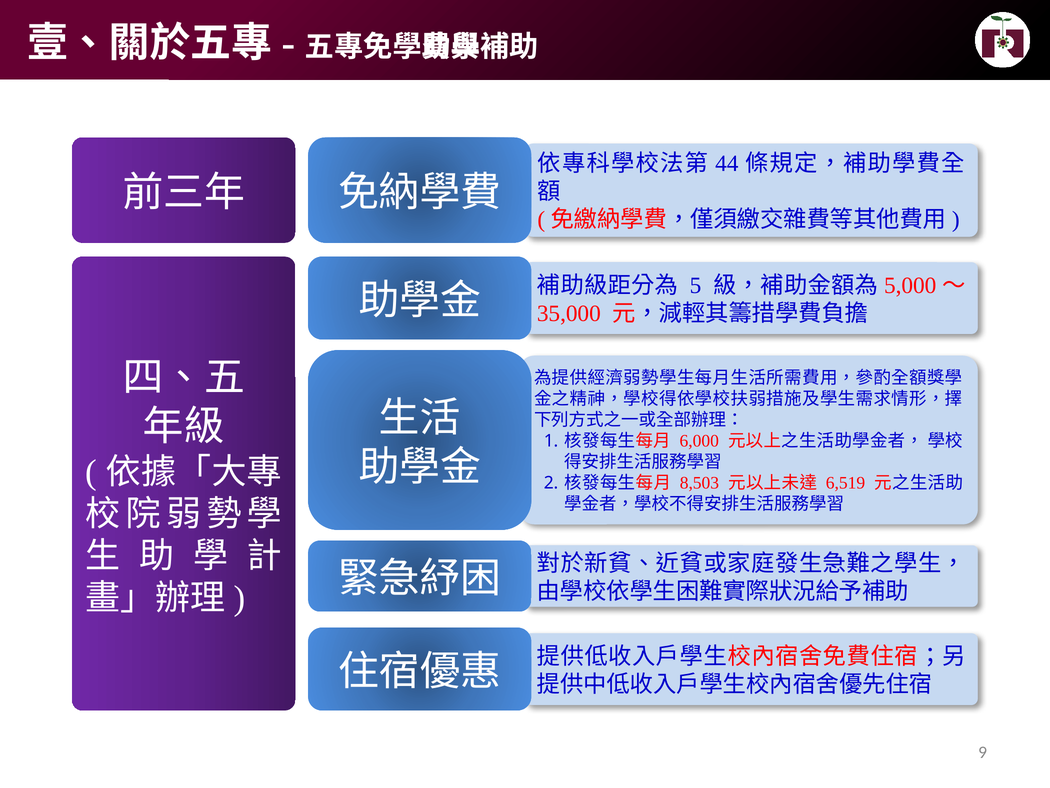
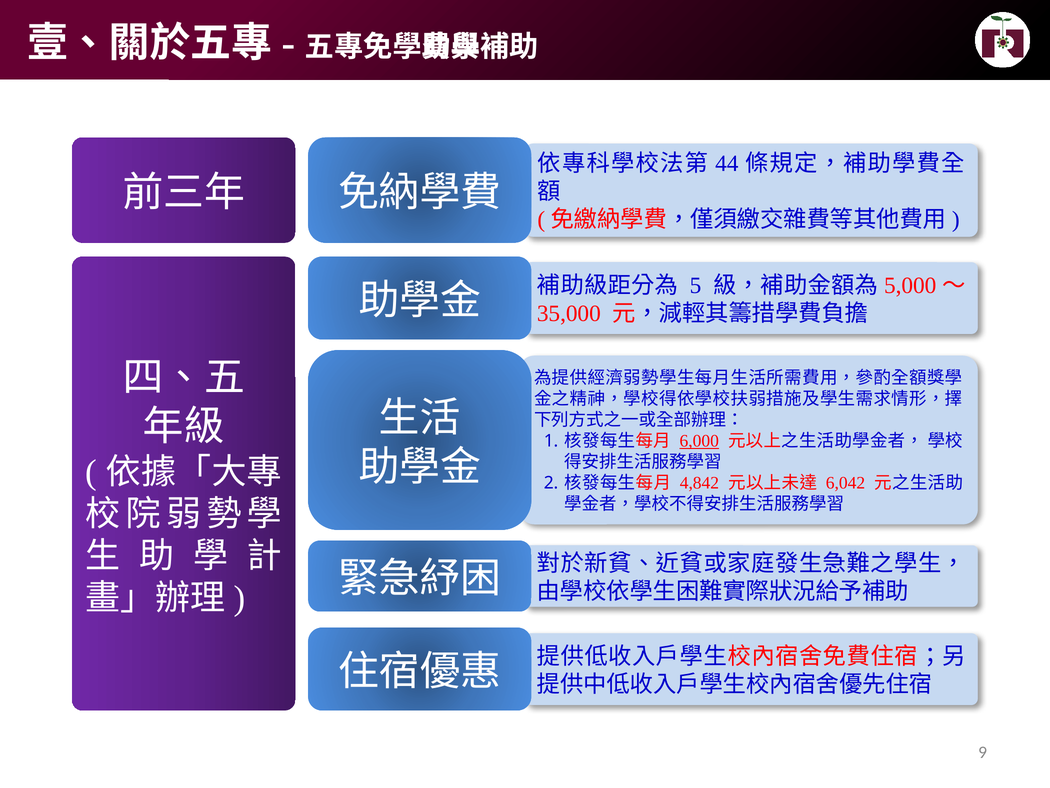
6,000 underline: none -> present
8,503: 8,503 -> 4,842
6,519: 6,519 -> 6,042
